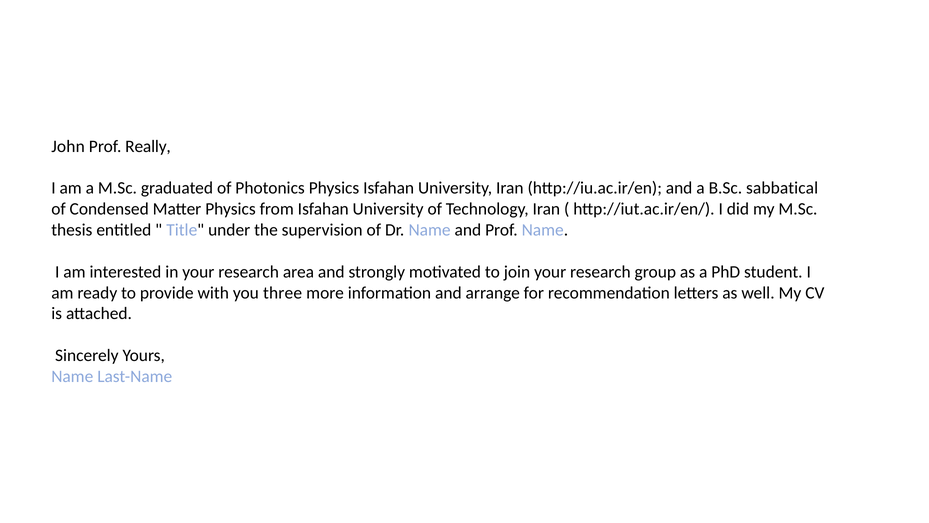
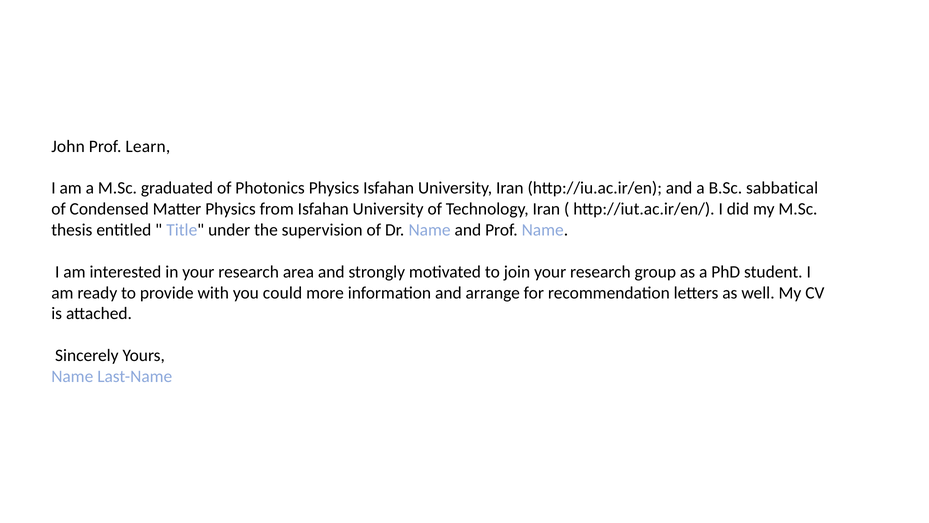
Really: Really -> Learn
three: three -> could
